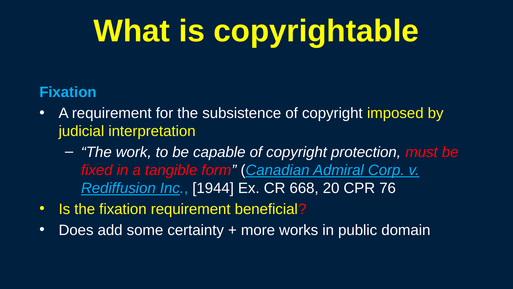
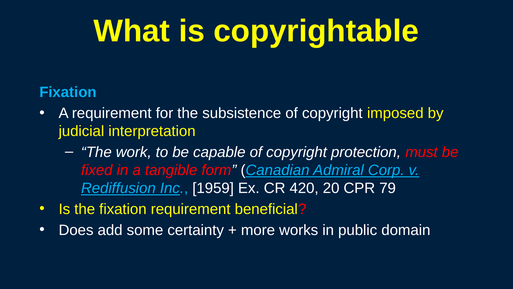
1944: 1944 -> 1959
668: 668 -> 420
76: 76 -> 79
